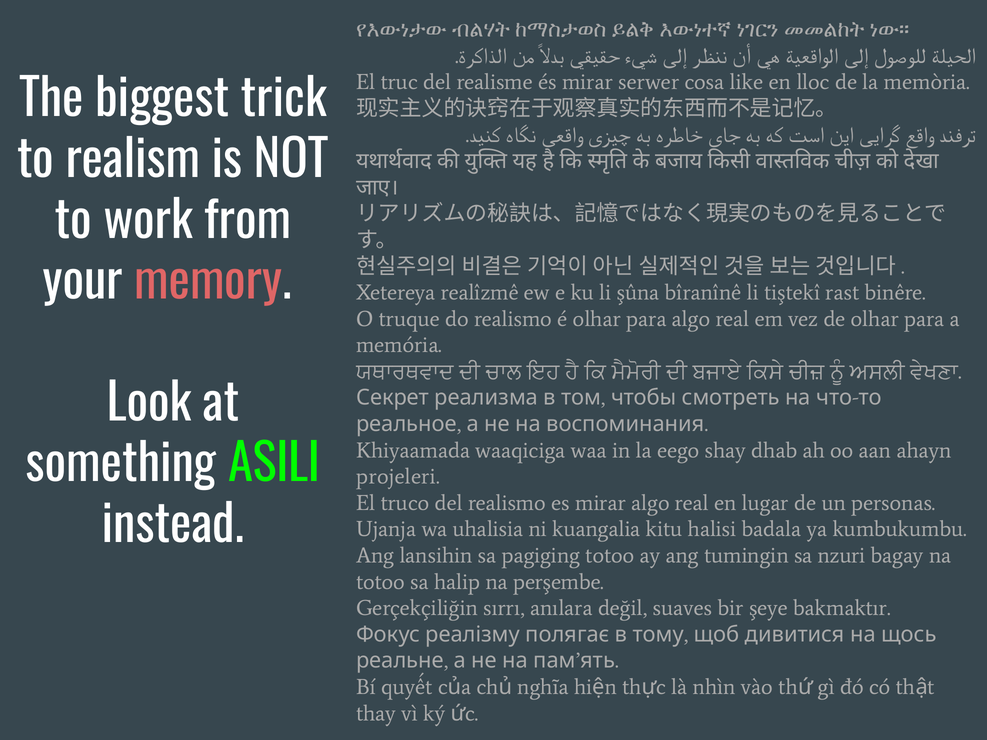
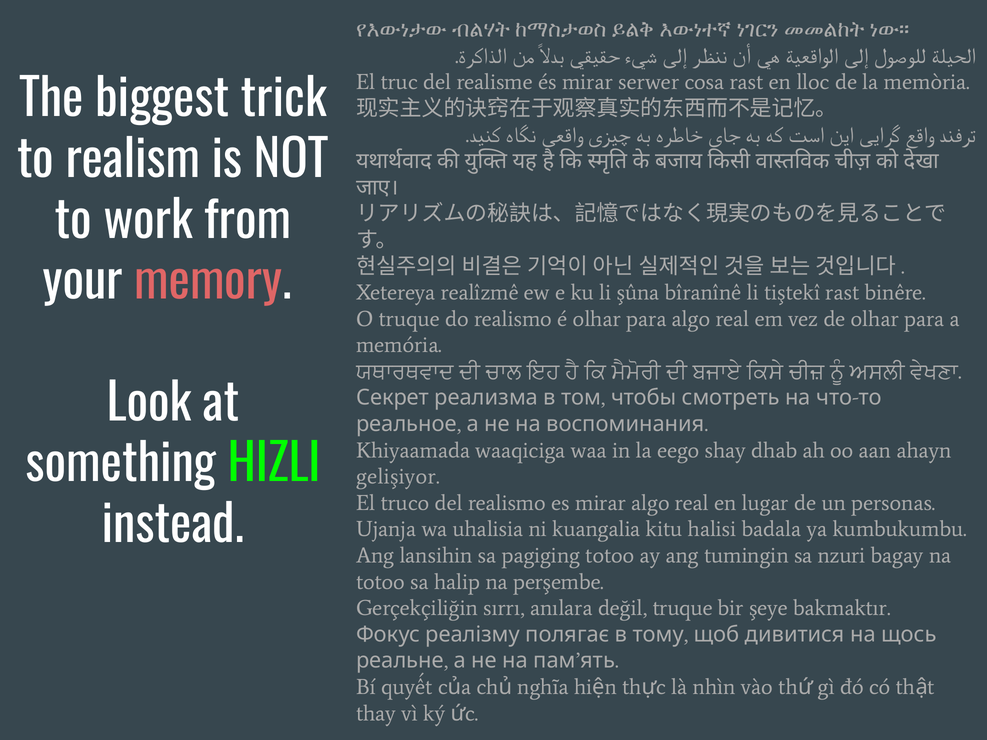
cosa like: like -> rast
ASILI: ASILI -> HIZLI
projeleri: projeleri -> gelişiyor
değil suaves: suaves -> truque
